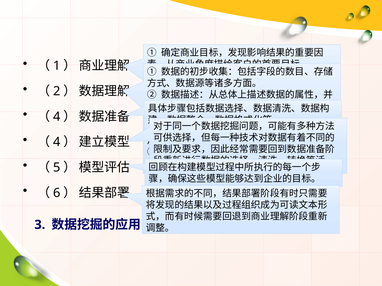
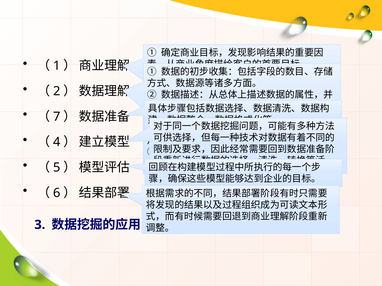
4 at (57, 117): 4 -> 7
